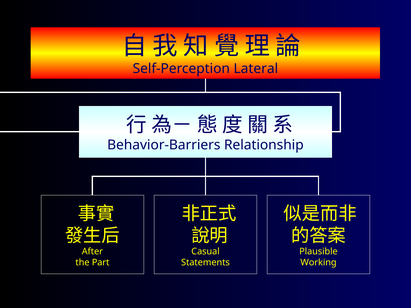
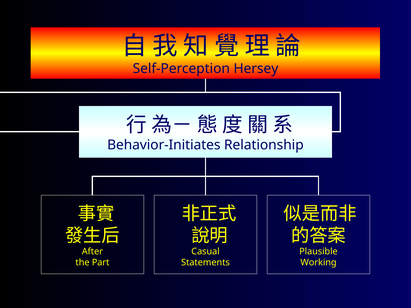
Lateral: Lateral -> Hersey
Behavior-Barriers: Behavior-Barriers -> Behavior-Initiates
